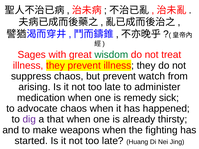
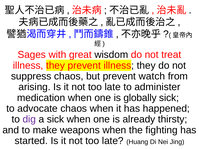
wisdom colour: green -> black
remedy: remedy -> globally
a that: that -> sick
